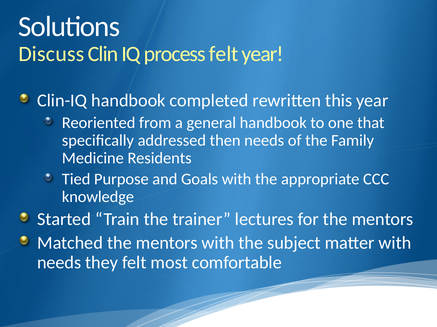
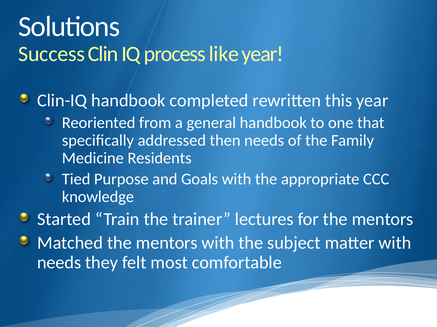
Discuss: Discuss -> Success
process felt: felt -> like
